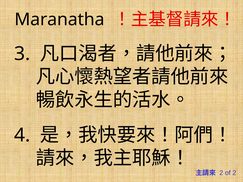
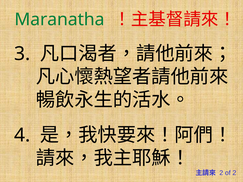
Maranatha colour: black -> green
